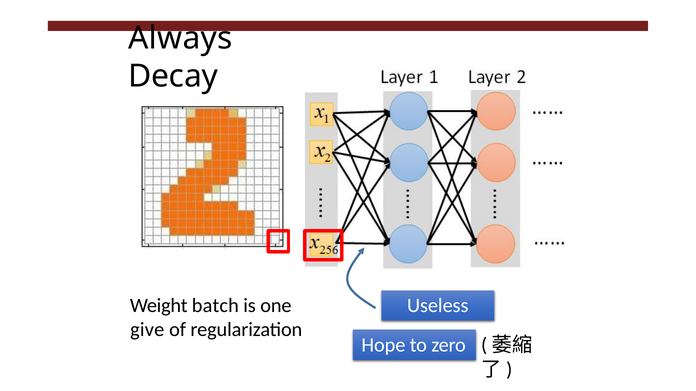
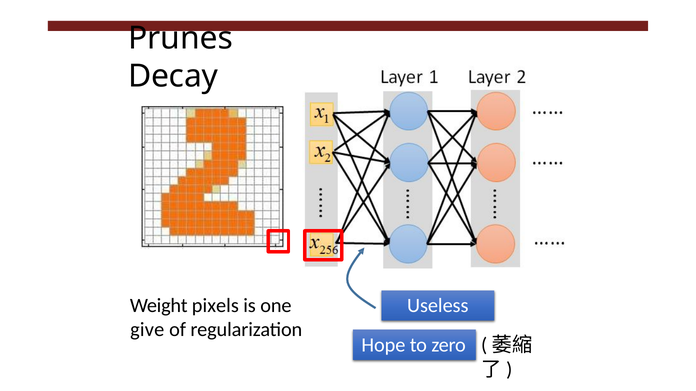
Always: Always -> Prunes
batch: batch -> pixels
